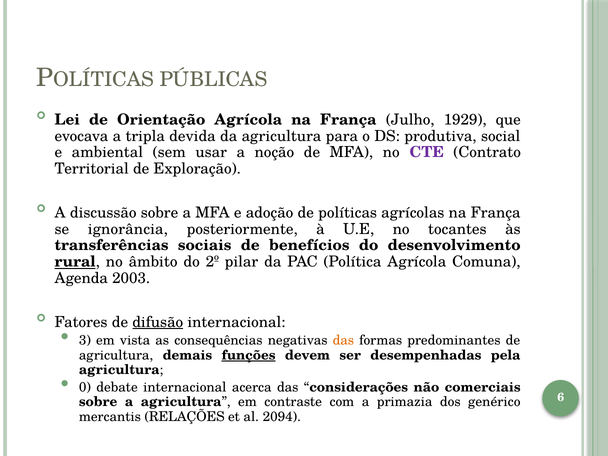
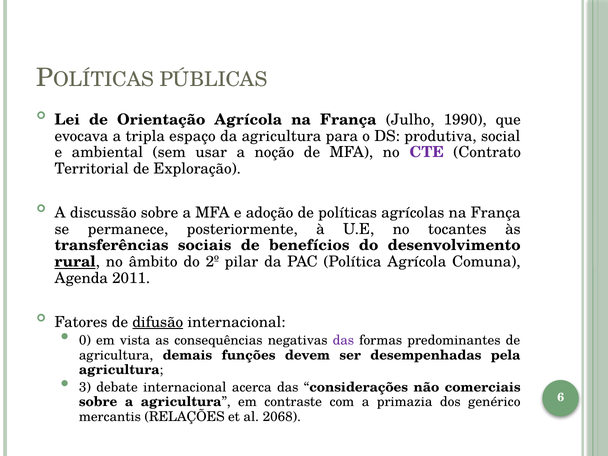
1929: 1929 -> 1990
devida: devida -> espaço
ignorância: ignorância -> permanece
2003: 2003 -> 2011
3: 3 -> 0
das at (343, 341) colour: orange -> purple
funções underline: present -> none
0: 0 -> 3
2094: 2094 -> 2068
